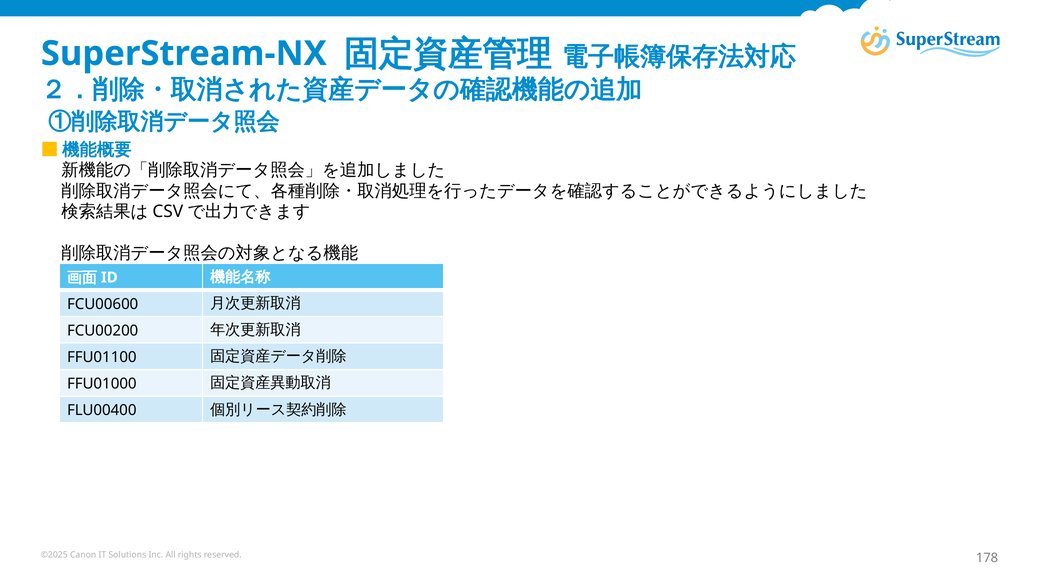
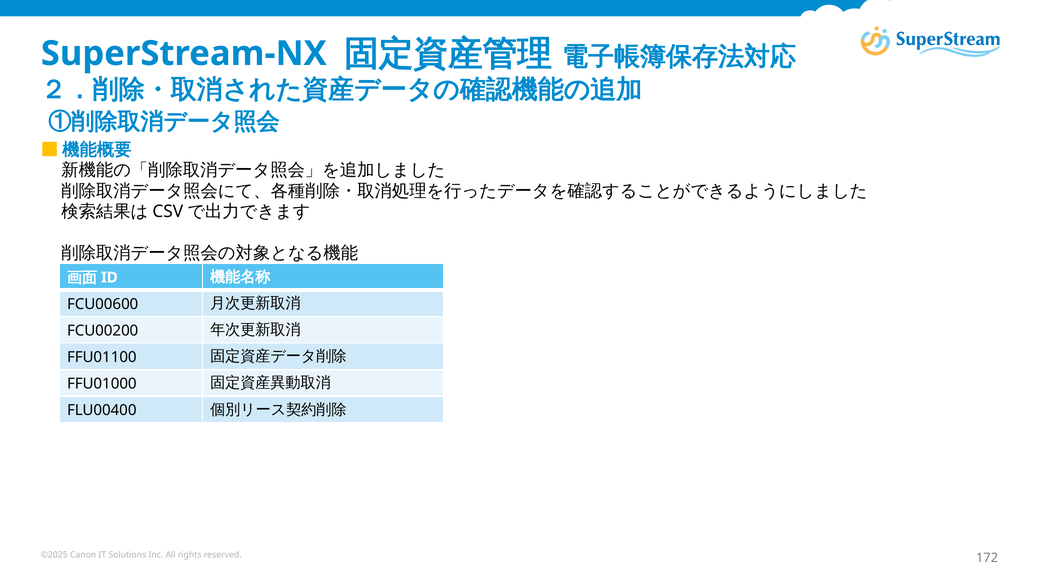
178: 178 -> 172
